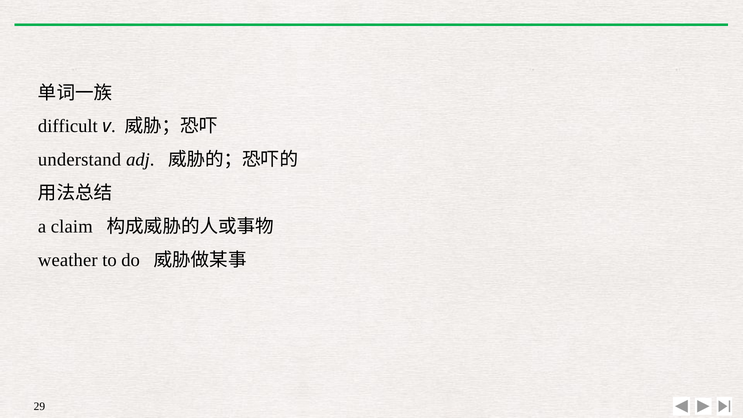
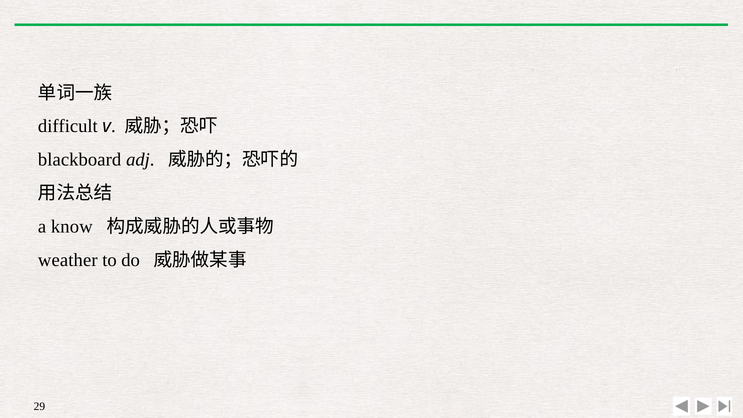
understand: understand -> blackboard
claim: claim -> know
